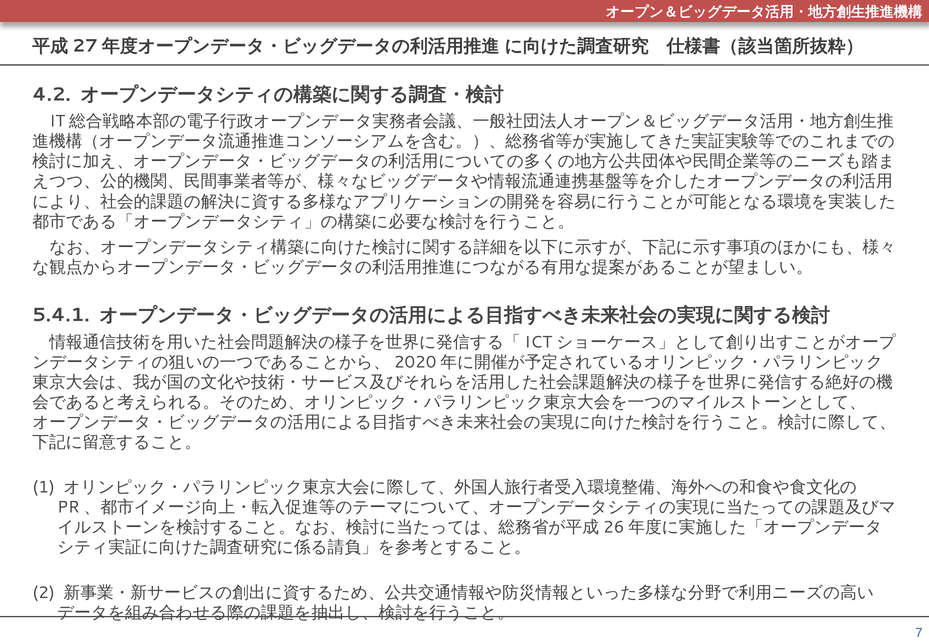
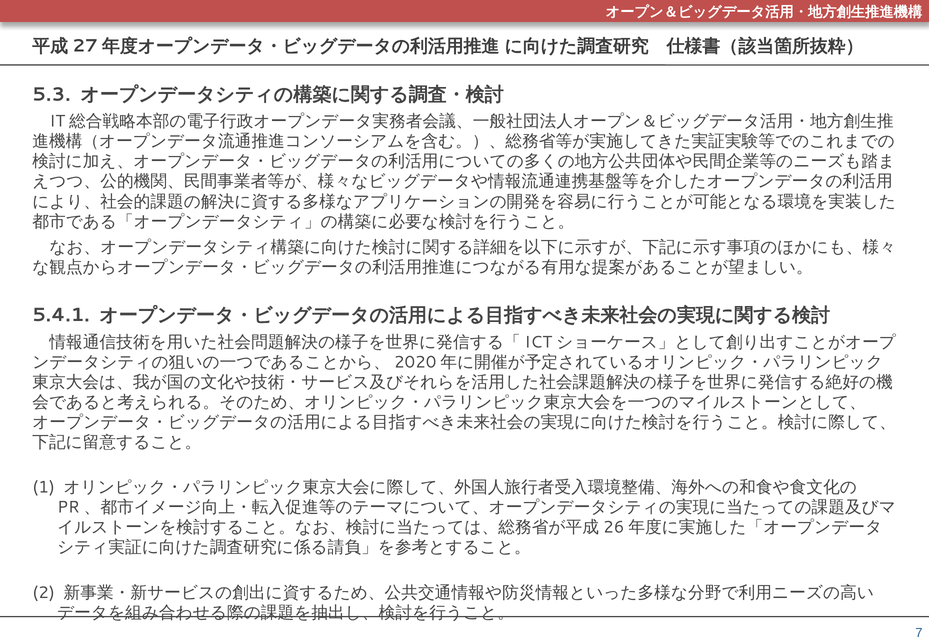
4.2: 4.2 -> 5.3
